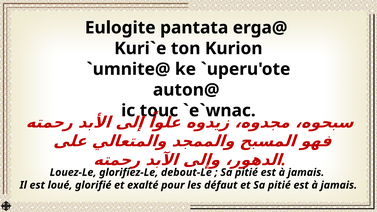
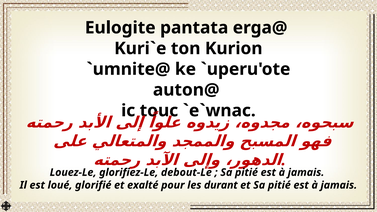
défaut: défaut -> durant
